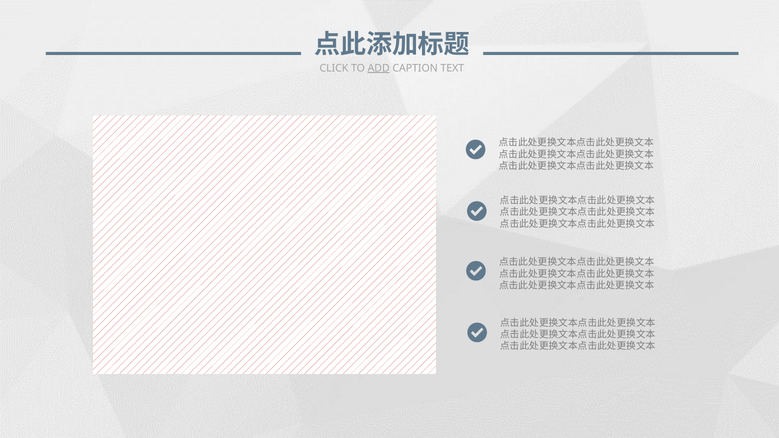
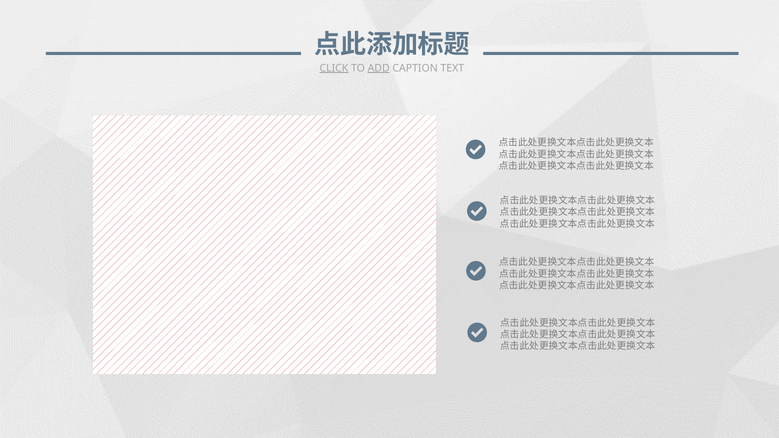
CLICK underline: none -> present
